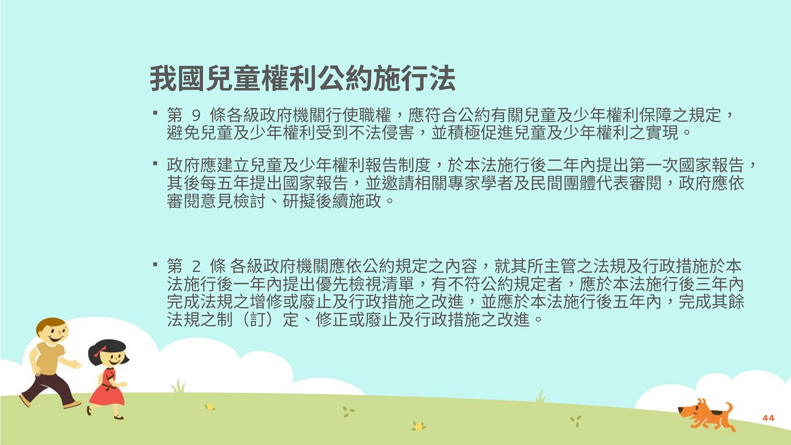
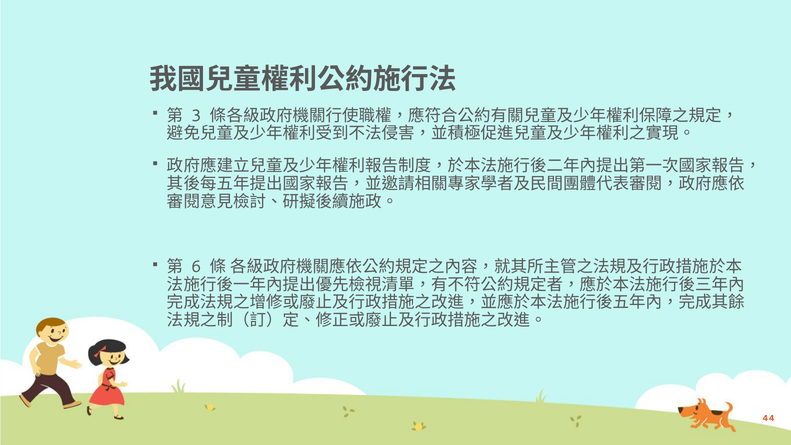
9: 9 -> 3
2: 2 -> 6
